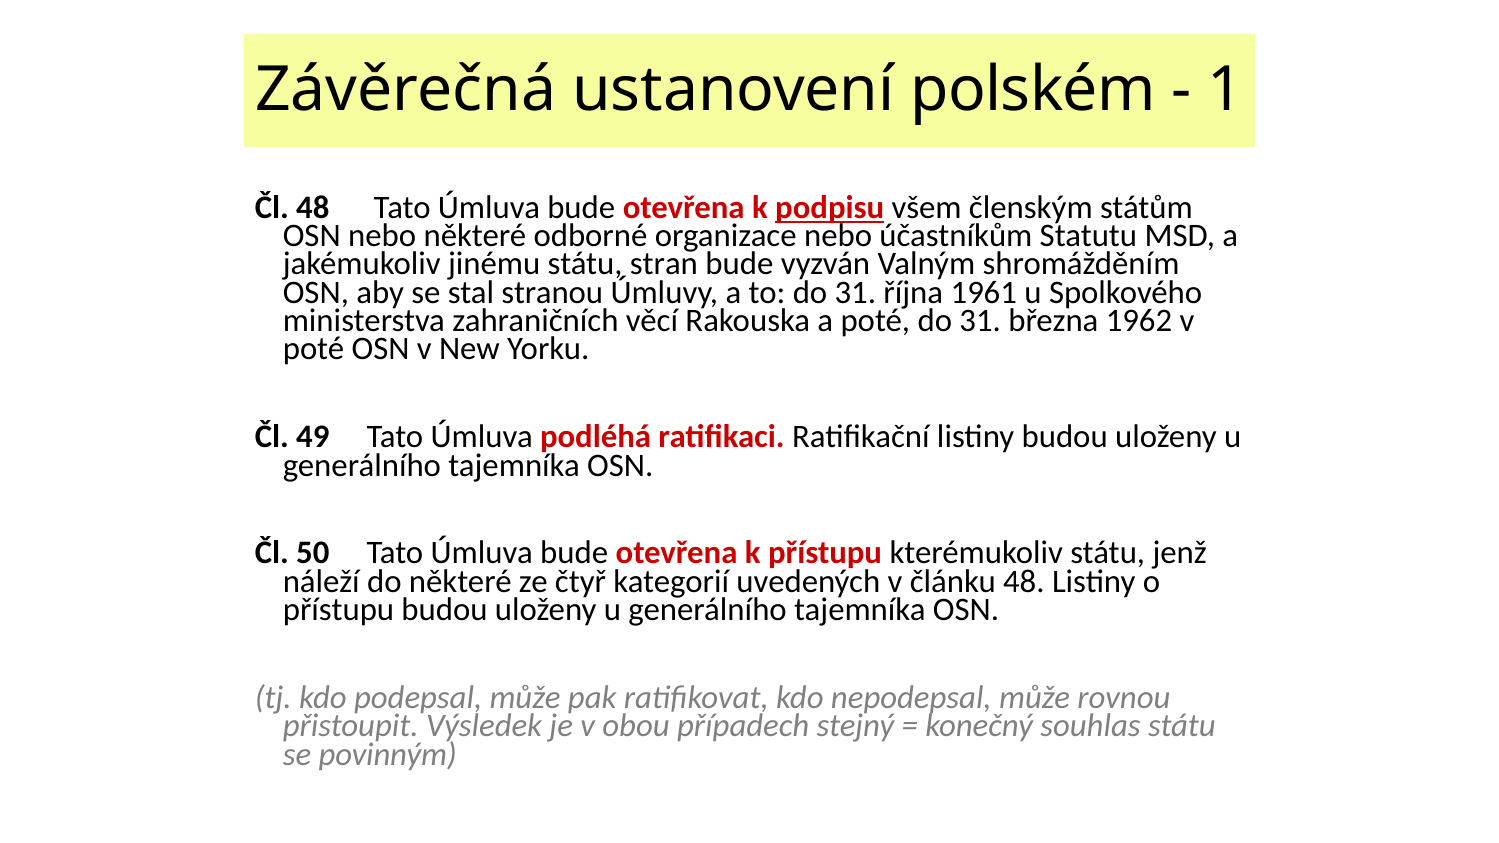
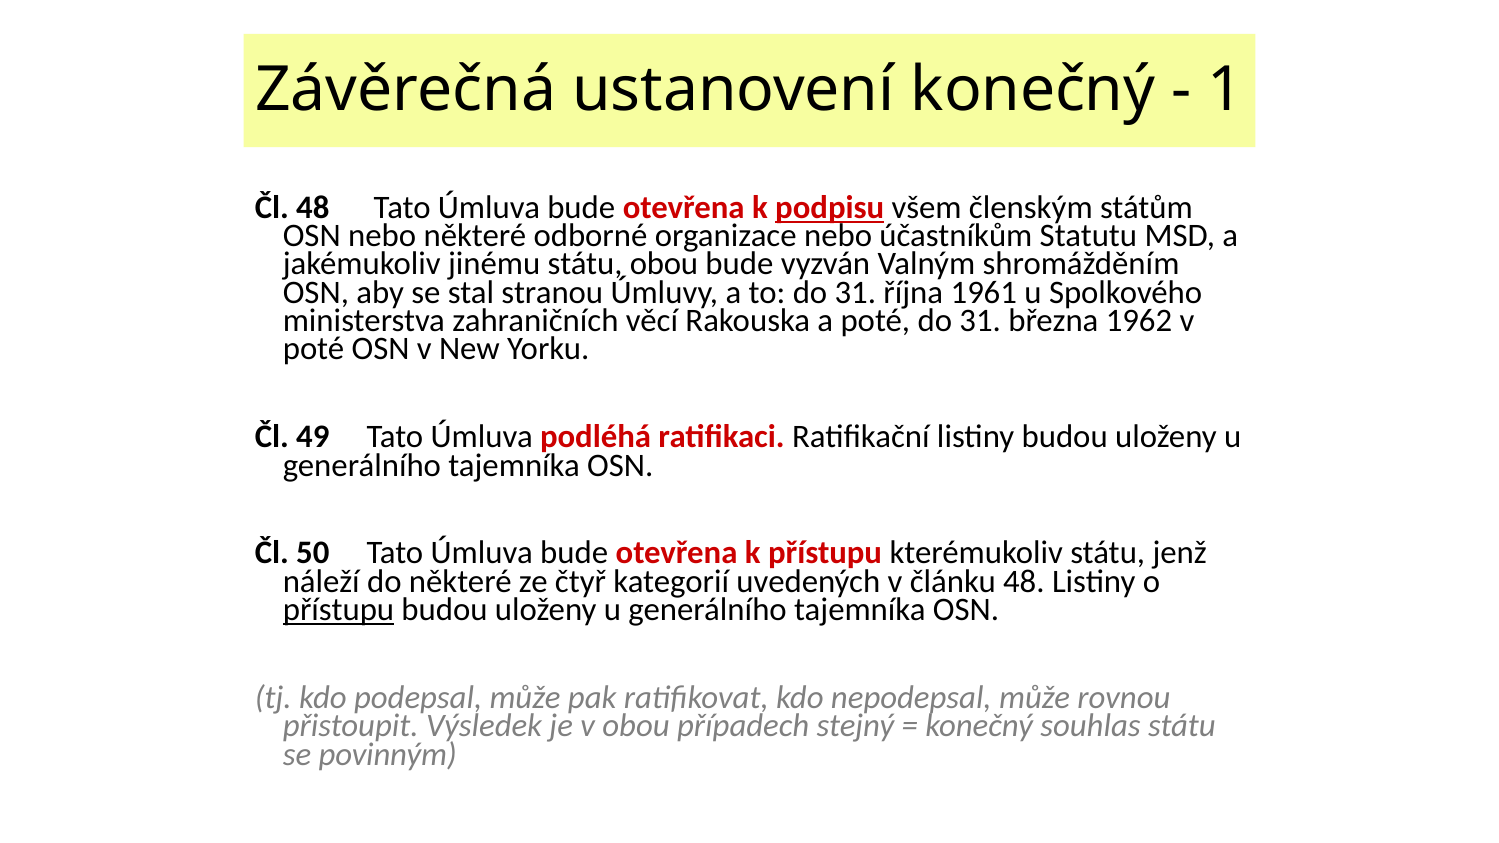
ustanovení polském: polském -> konečný
státu stran: stran -> obou
přístupu at (339, 610) underline: none -> present
